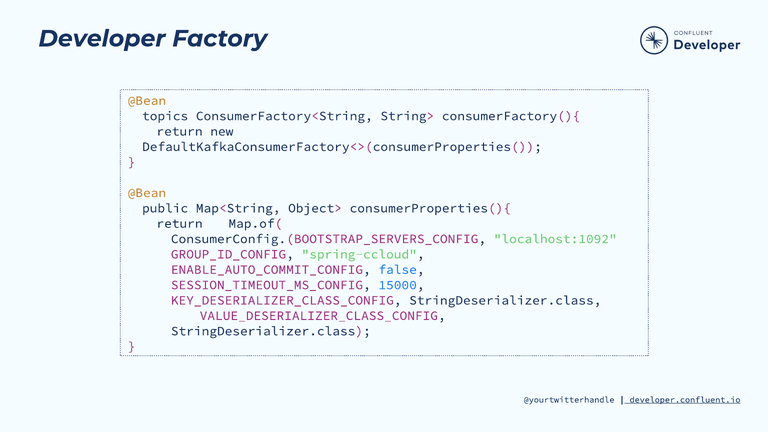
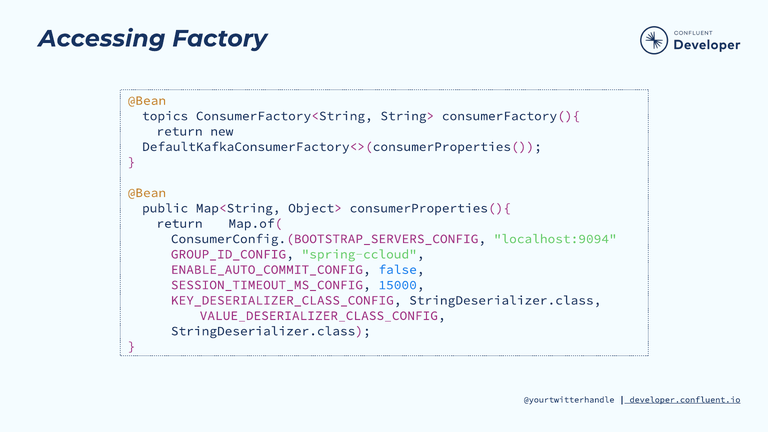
Developer: Developer -> Accessing
localhost:1092: localhost:1092 -> localhost:9094
